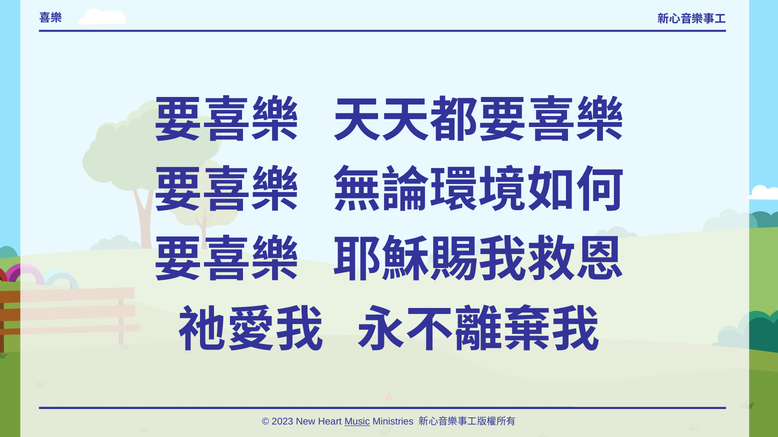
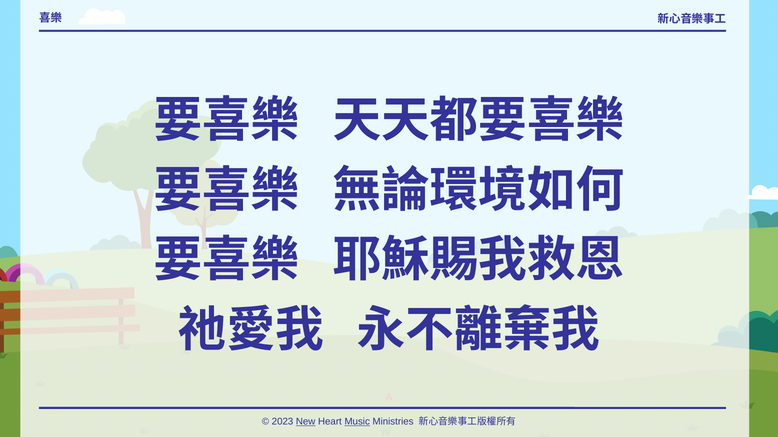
New underline: none -> present
